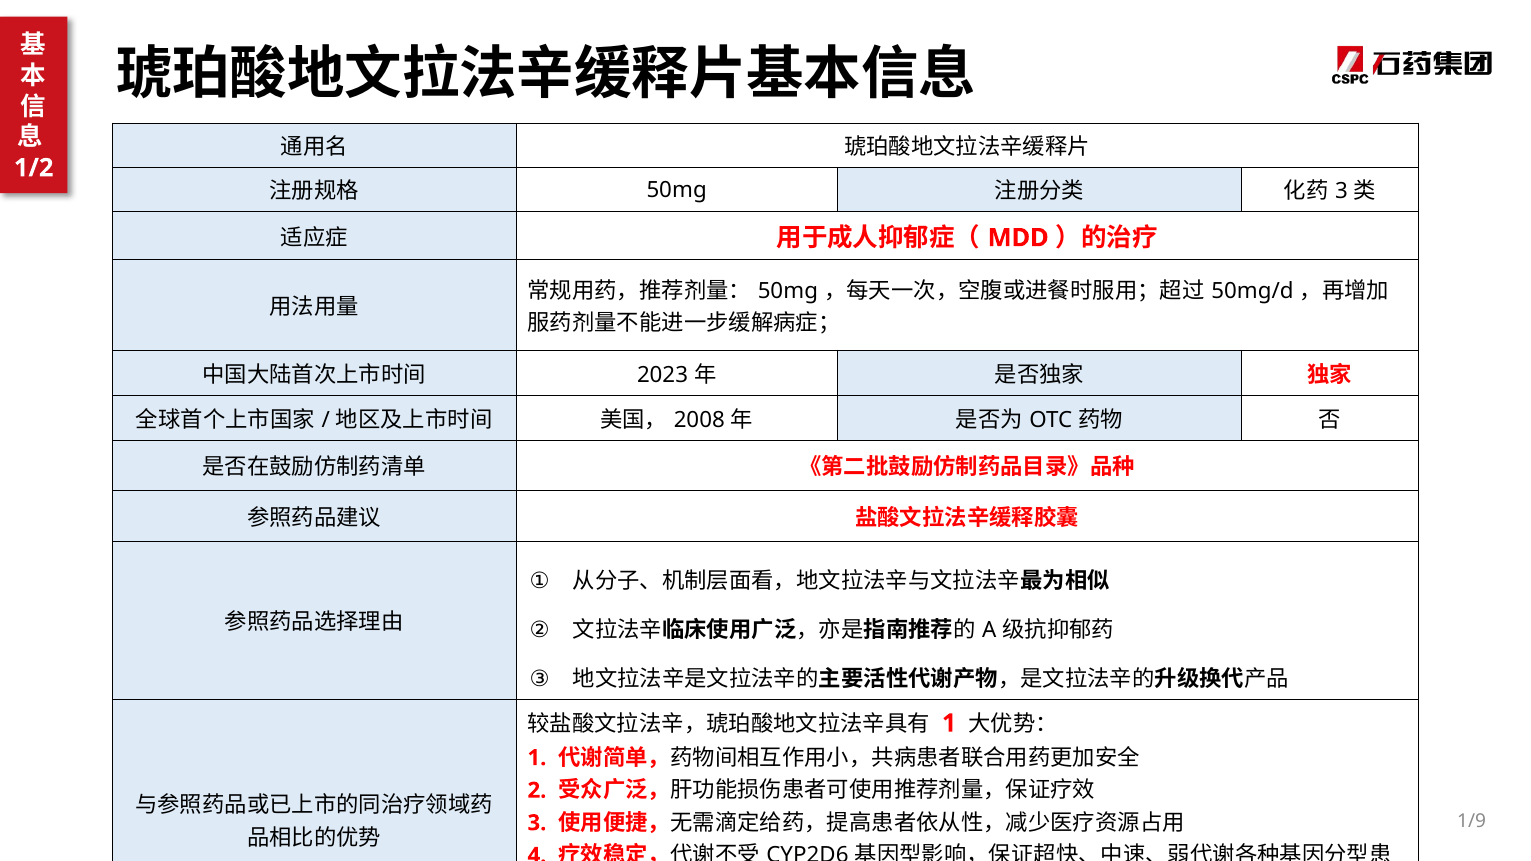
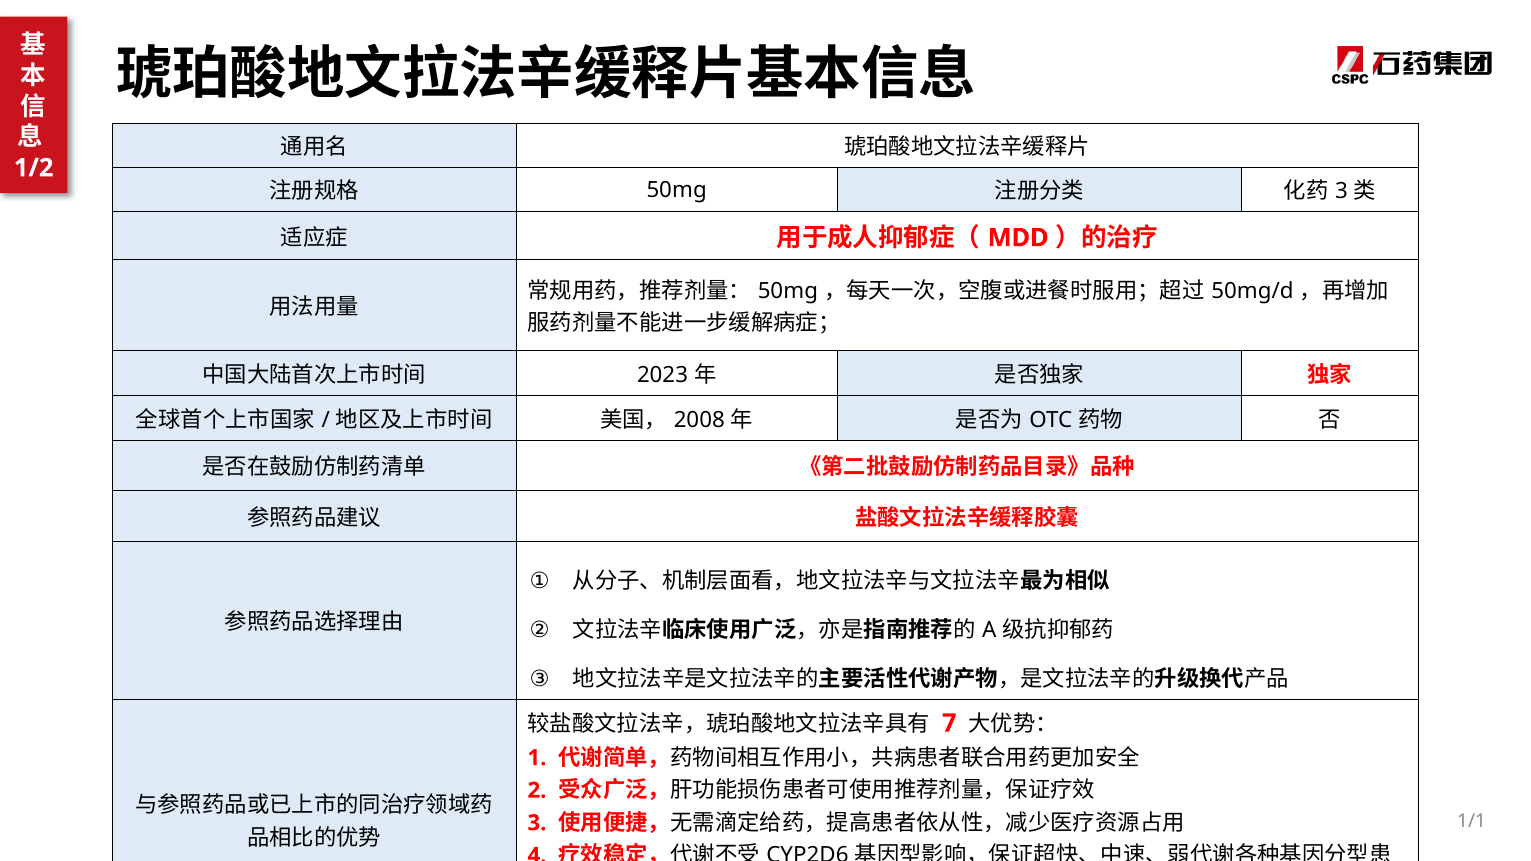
1 at (949, 723): 1 -> 7
1/9: 1/9 -> 1/1
